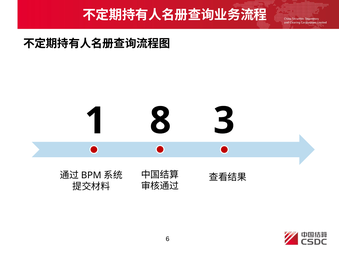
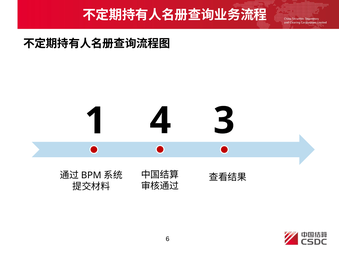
8: 8 -> 4
